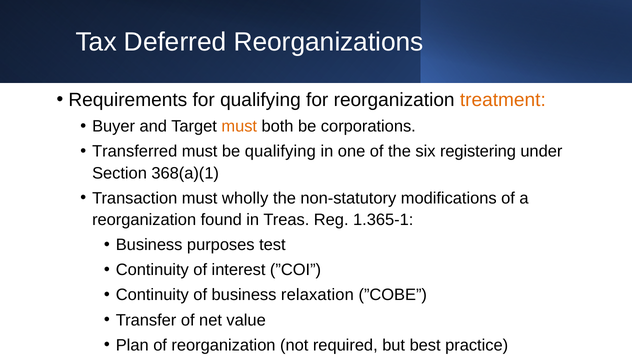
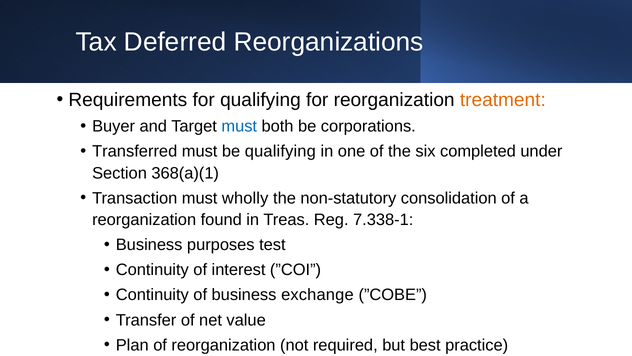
must at (239, 126) colour: orange -> blue
registering: registering -> completed
modifications: modifications -> consolidation
1.365-1: 1.365-1 -> 7.338-1
relaxation: relaxation -> exchange
